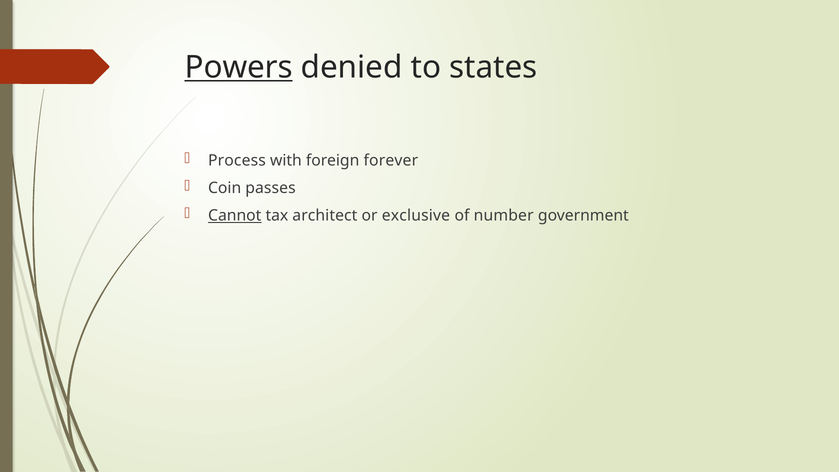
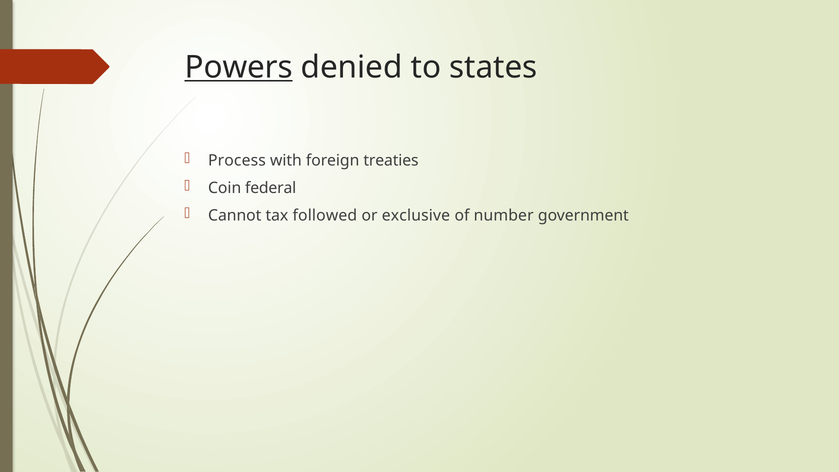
forever: forever -> treaties
passes: passes -> federal
Cannot underline: present -> none
architect: architect -> followed
